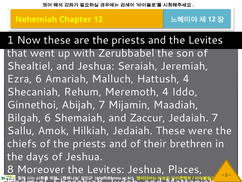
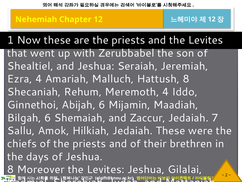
Ezra 6: 6 -> 4
Hattush 4: 4 -> 8
Abijah 7: 7 -> 6
Places: Places -> Gilalai
